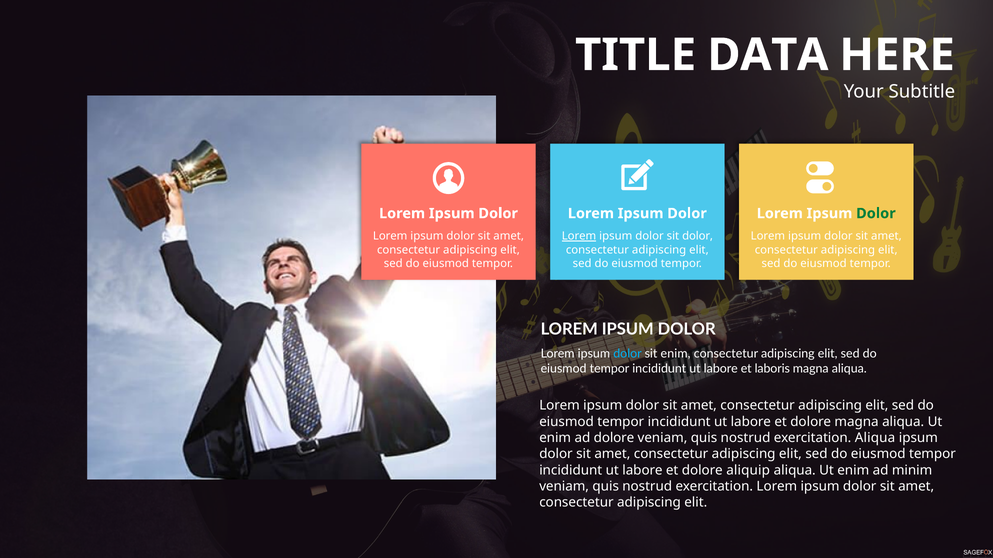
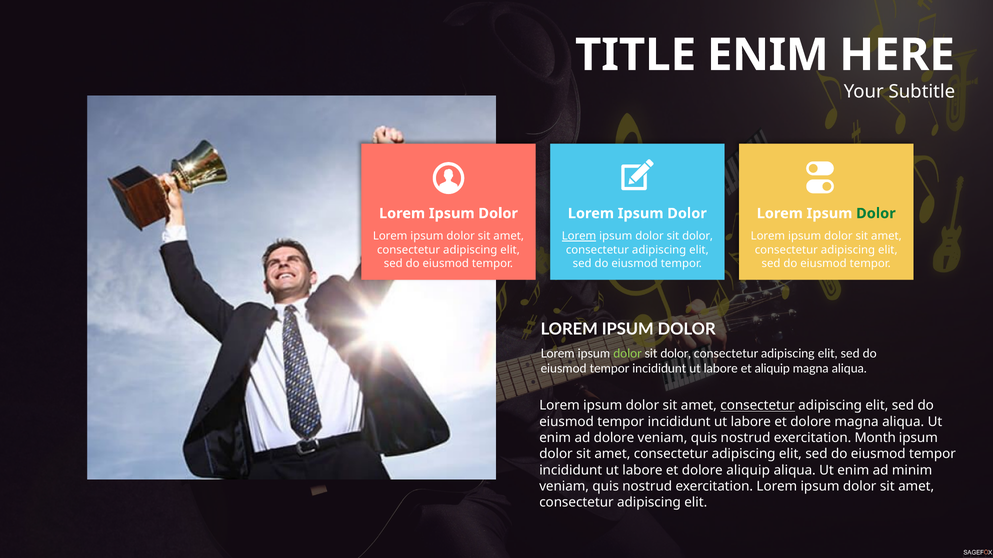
TITLE DATA: DATA -> ENIM
dolor at (628, 354) colour: light blue -> light green
enim at (676, 354): enim -> dolor
et laboris: laboris -> aliquip
consectetur at (758, 406) underline: none -> present
exercitation Aliqua: Aliqua -> Month
